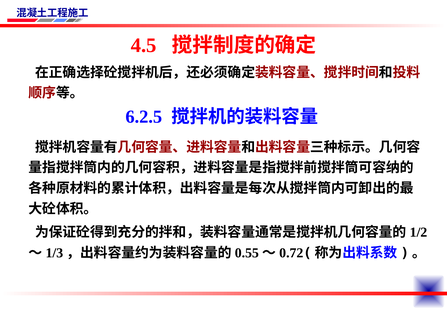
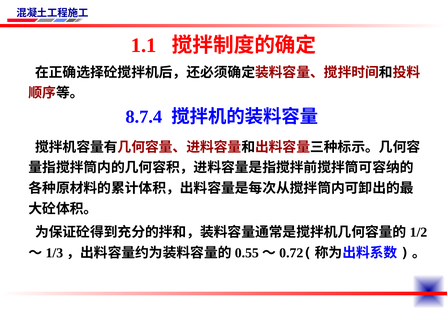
4.5: 4.5 -> 1.1
6.2.5: 6.2.5 -> 8.7.4
